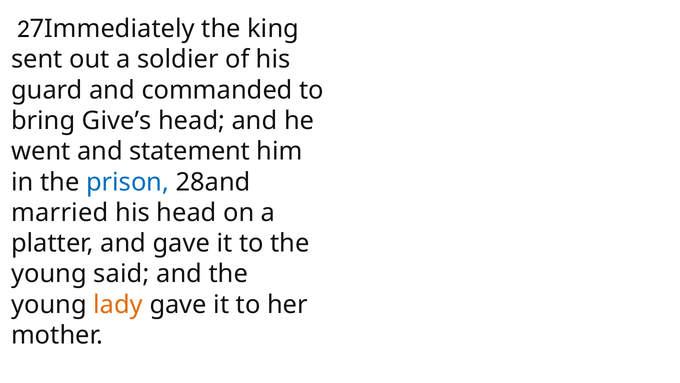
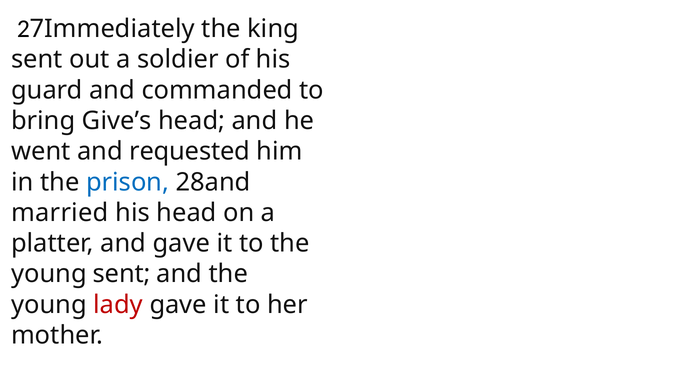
statement: statement -> requested
young said: said -> sent
lady colour: orange -> red
